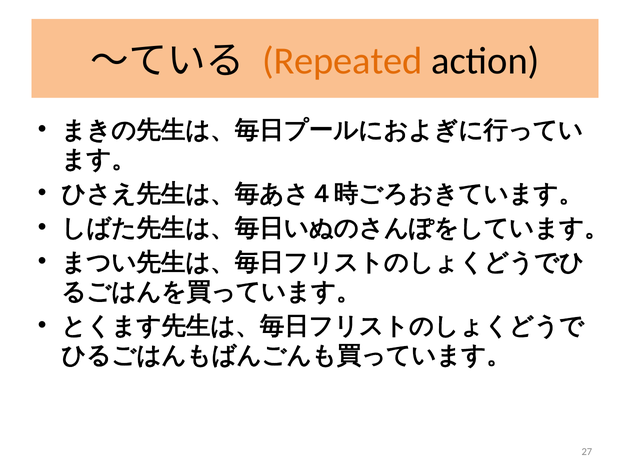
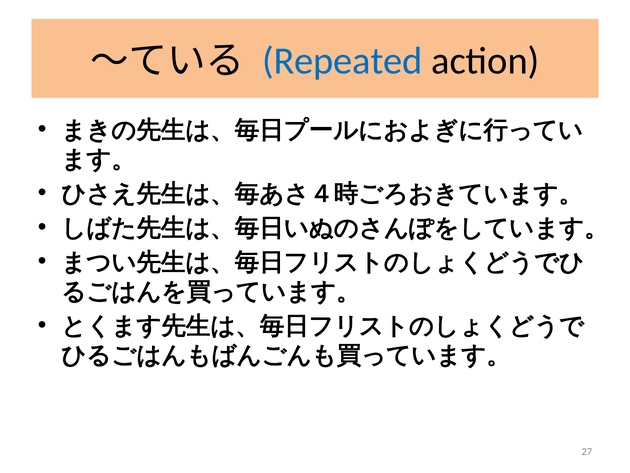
Repeated colour: orange -> blue
